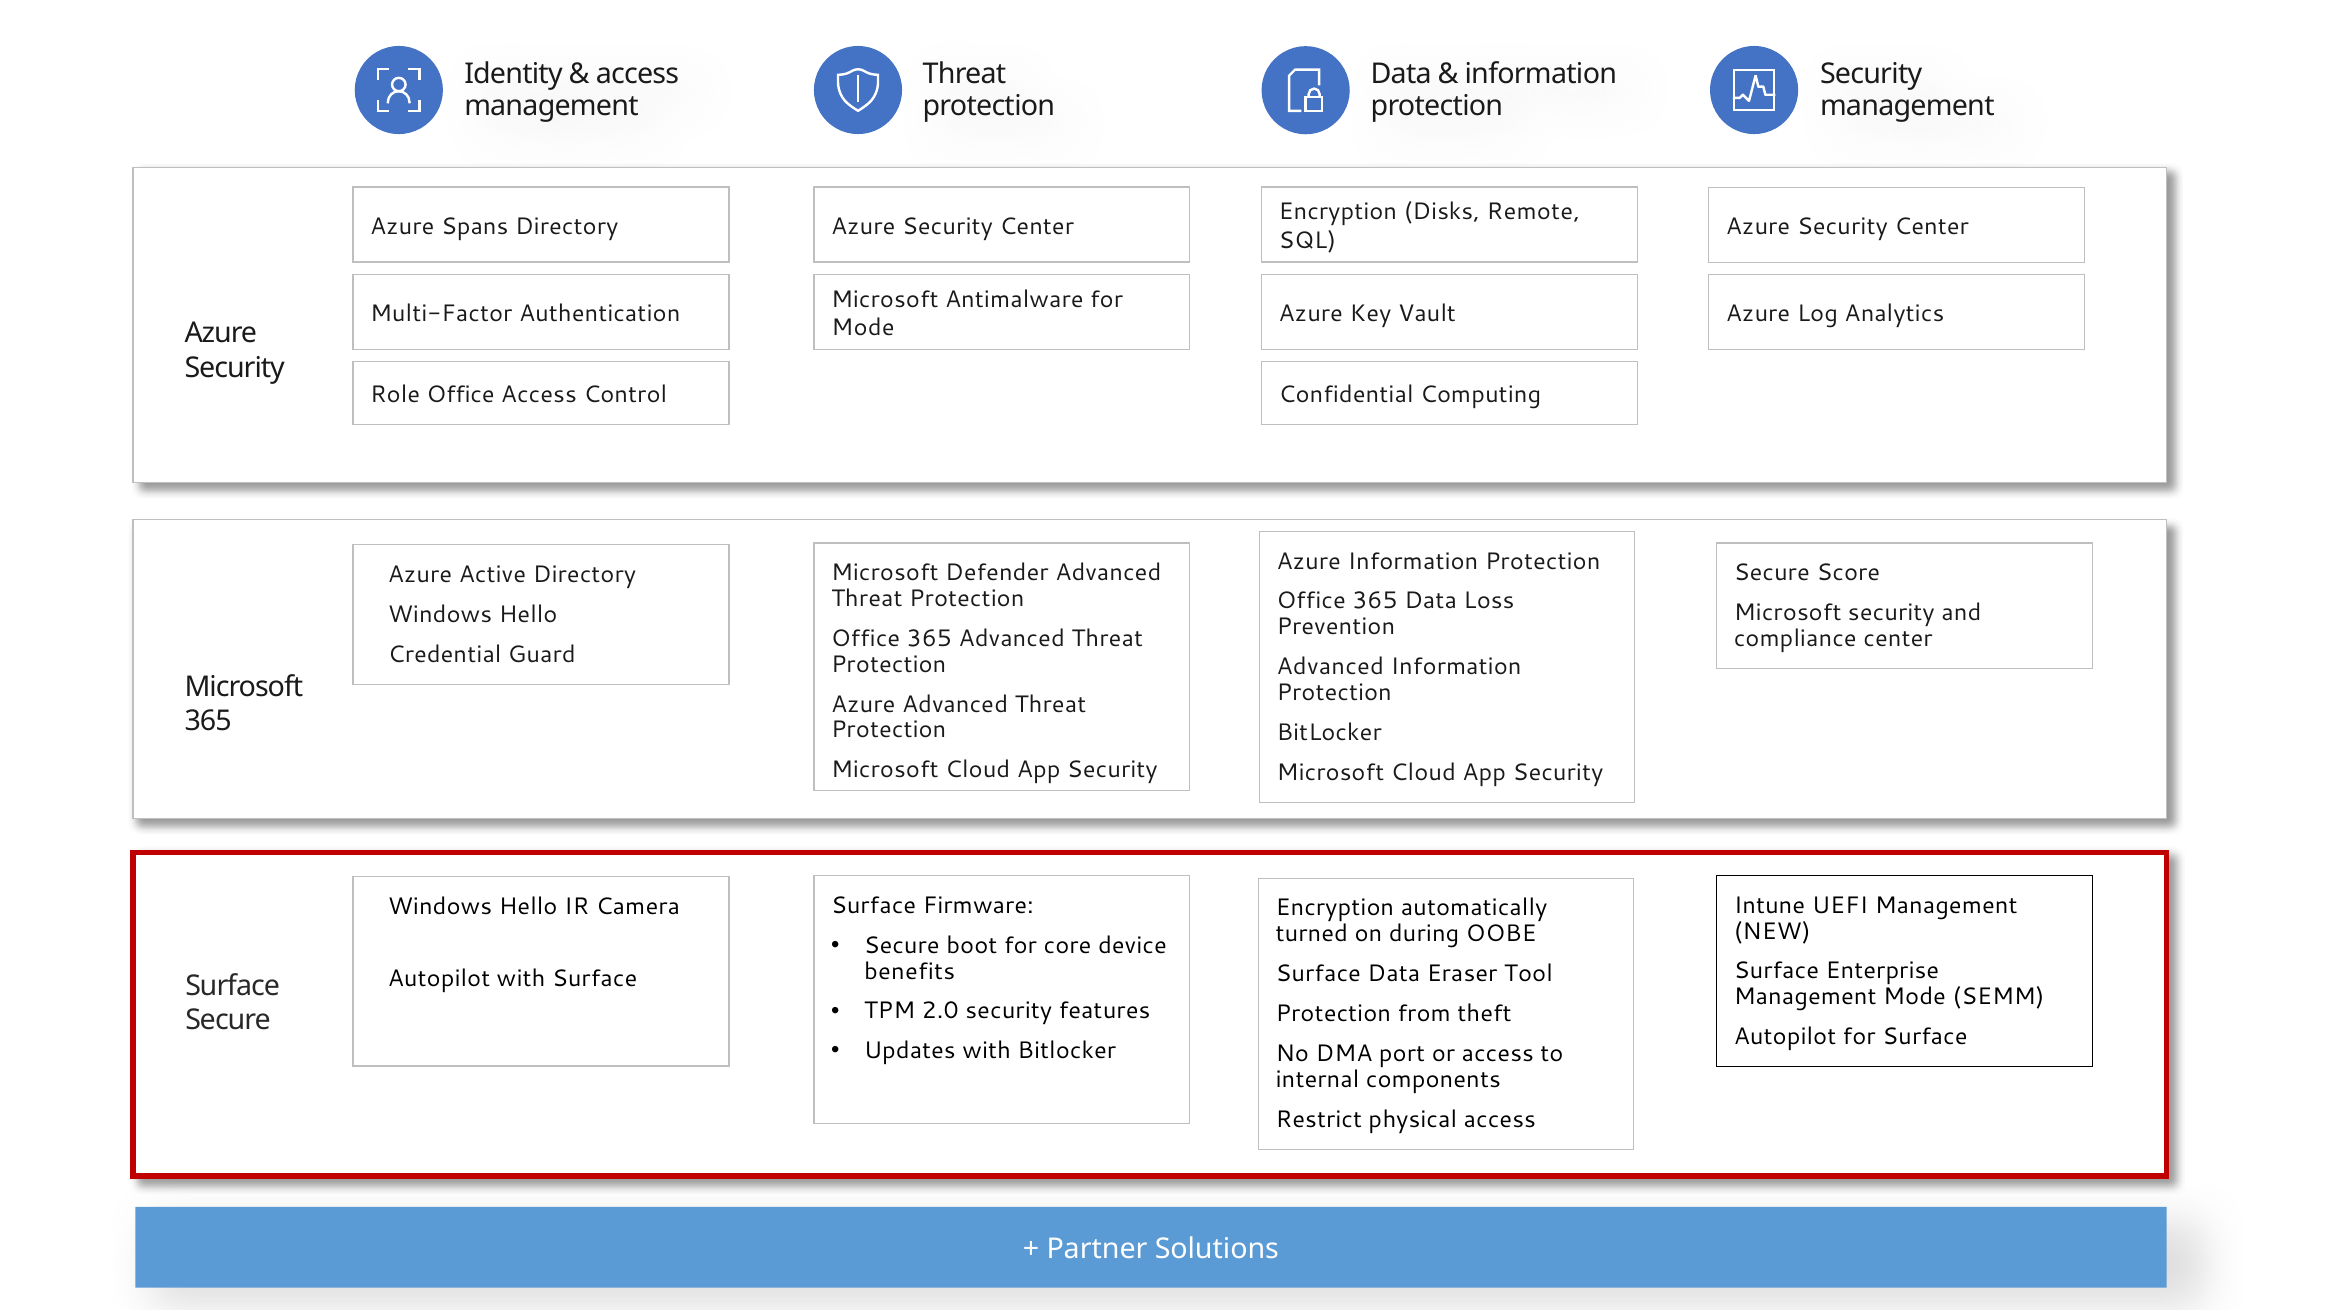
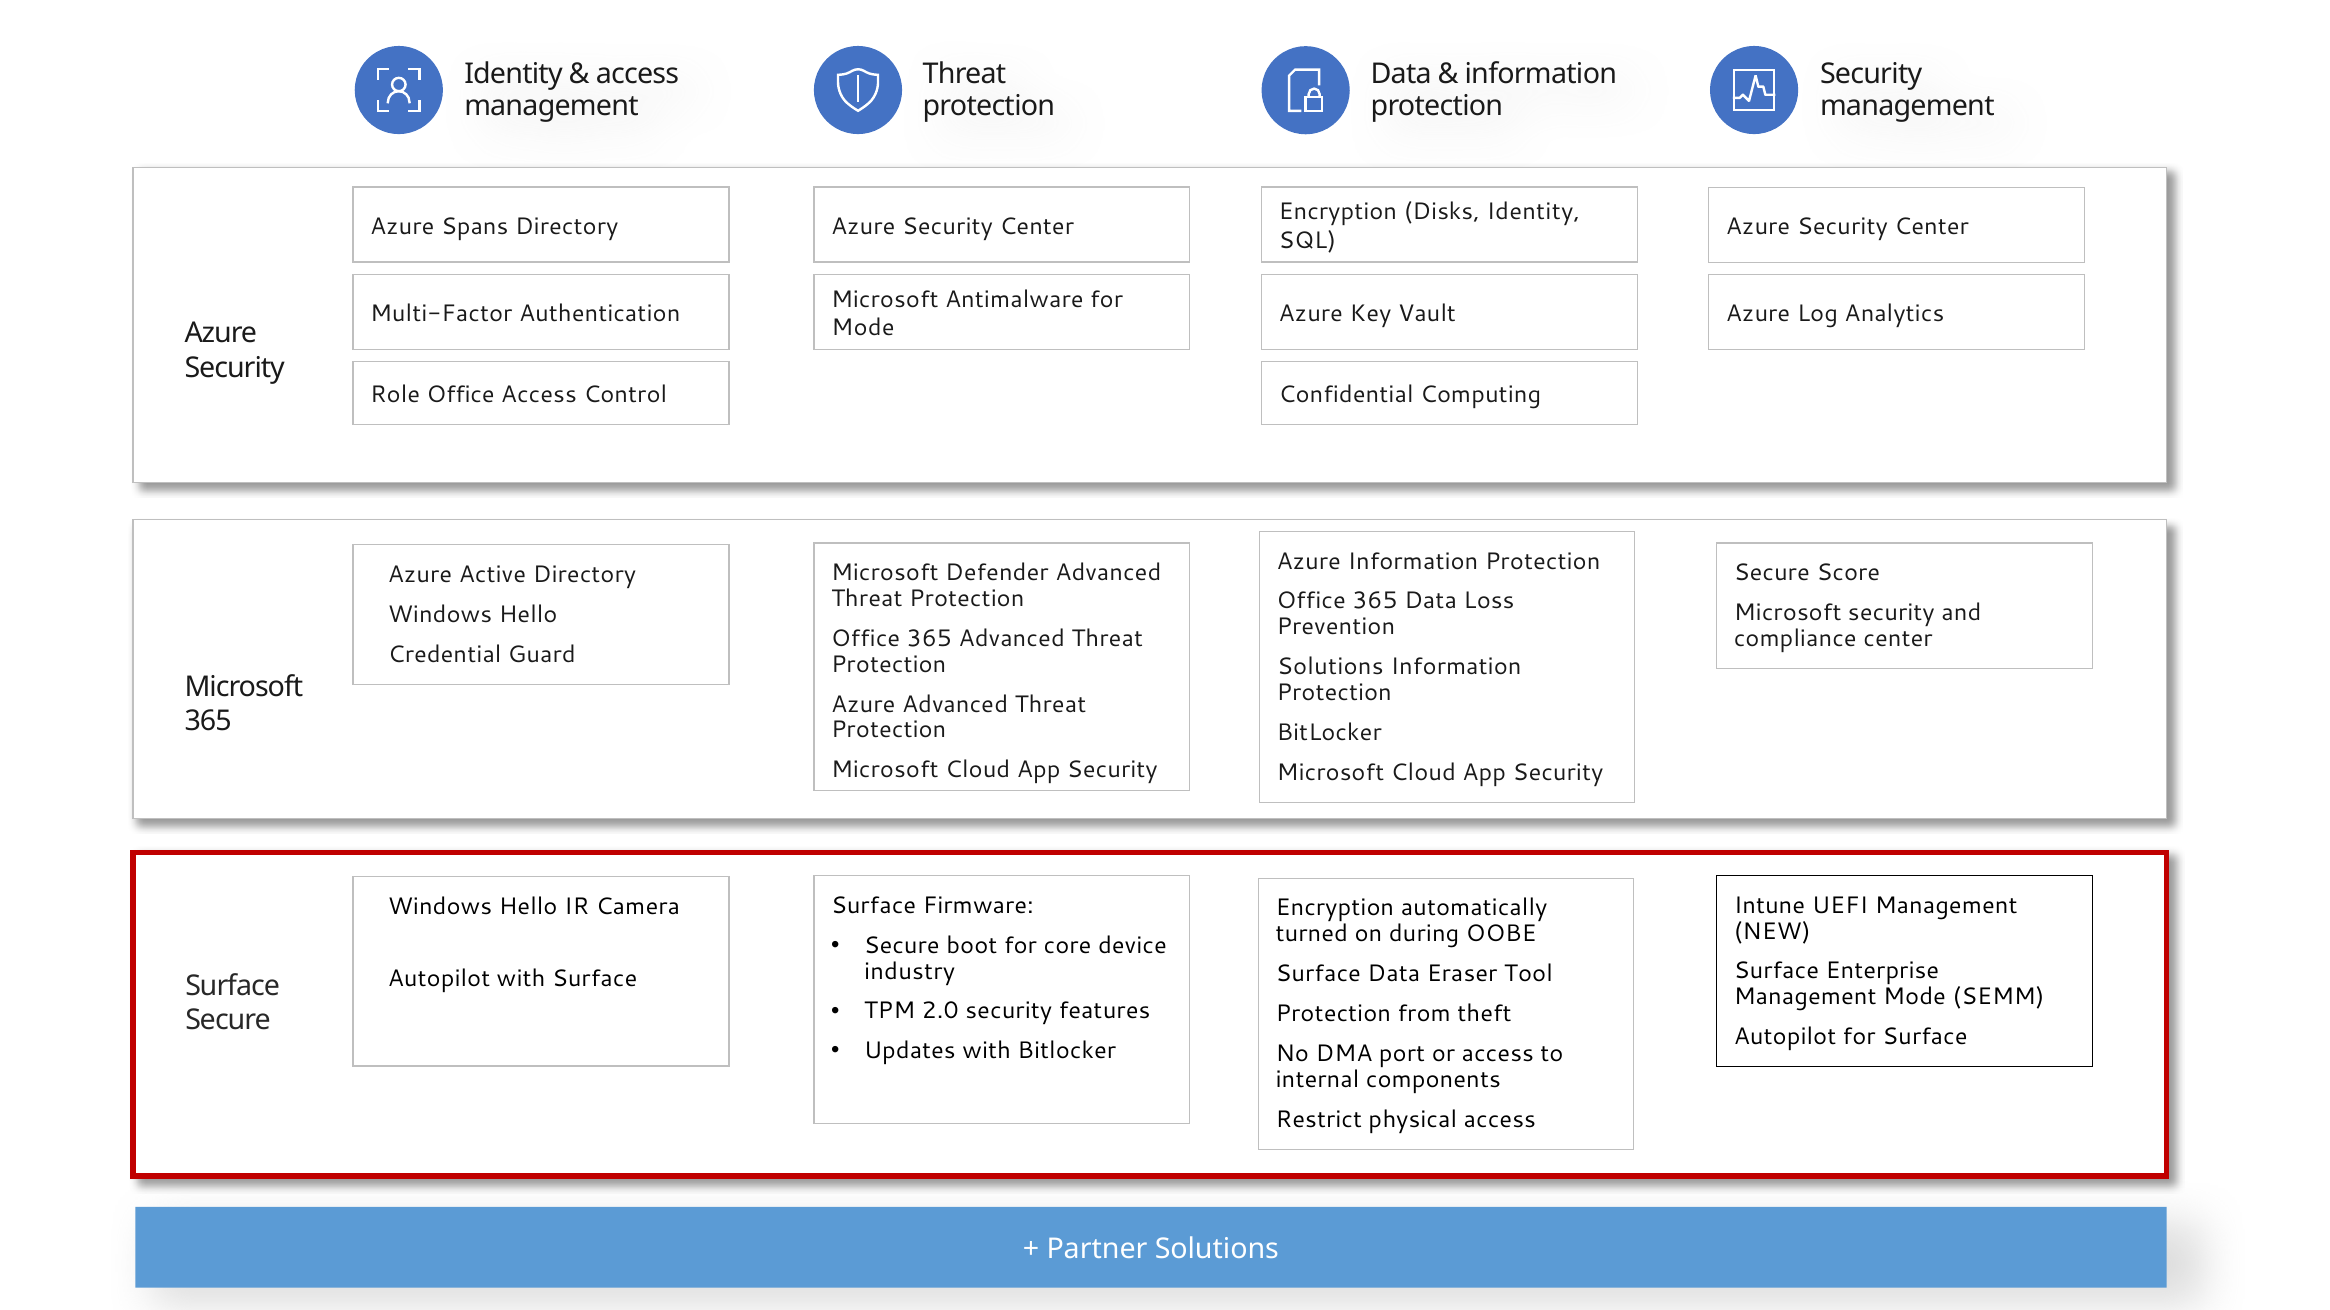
Disks Remote: Remote -> Identity
Advanced at (1330, 667): Advanced -> Solutions
benefits: benefits -> industry
